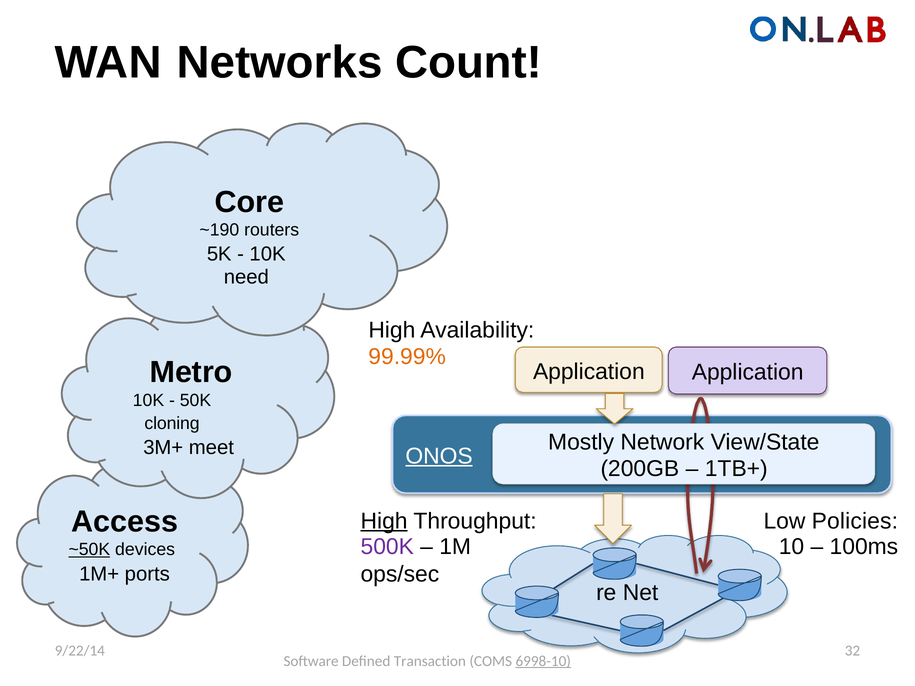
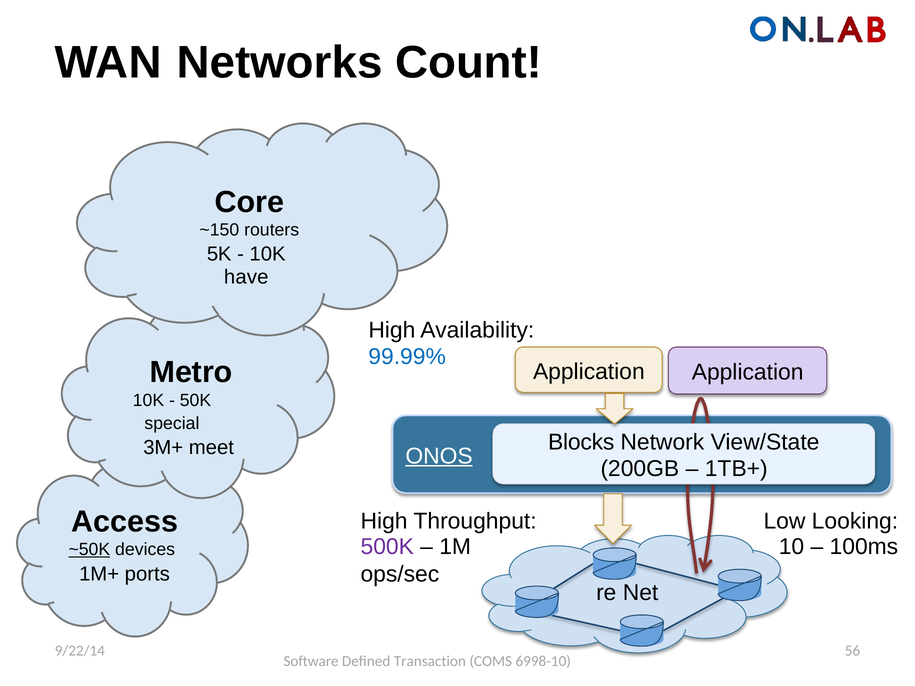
~190: ~190 -> ~150
need: need -> have
99.99% colour: orange -> blue
cloning: cloning -> special
Mostly: Mostly -> Blocks
High at (384, 521) underline: present -> none
Policies: Policies -> Looking
32: 32 -> 56
6998-10 underline: present -> none
